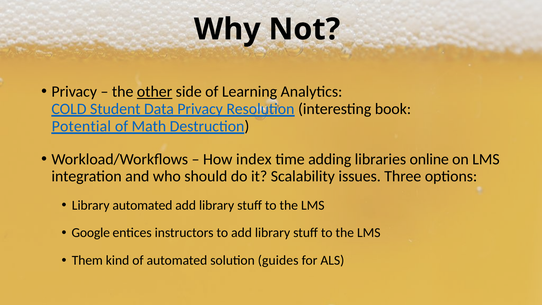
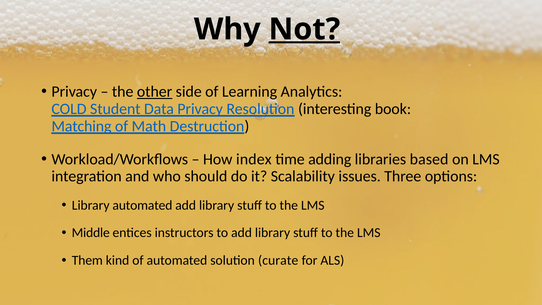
Not underline: none -> present
Potential: Potential -> Matching
online: online -> based
Google: Google -> Middle
guides: guides -> curate
